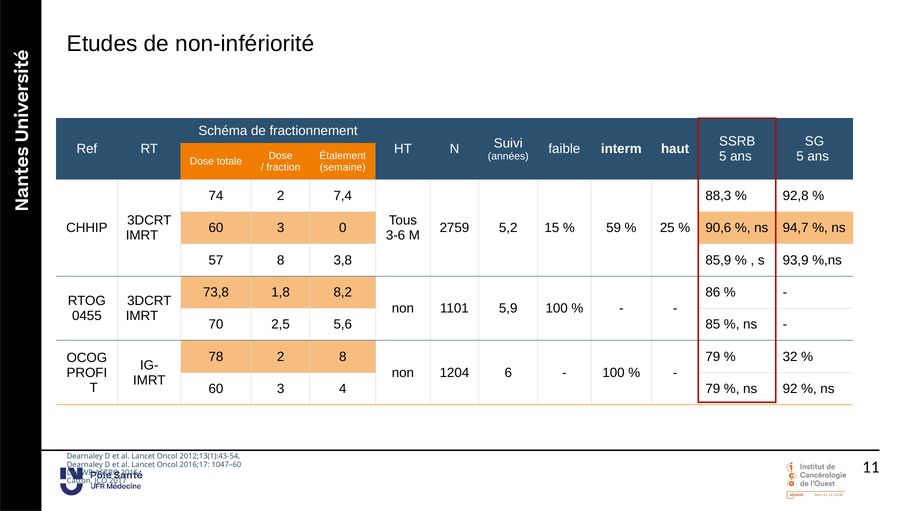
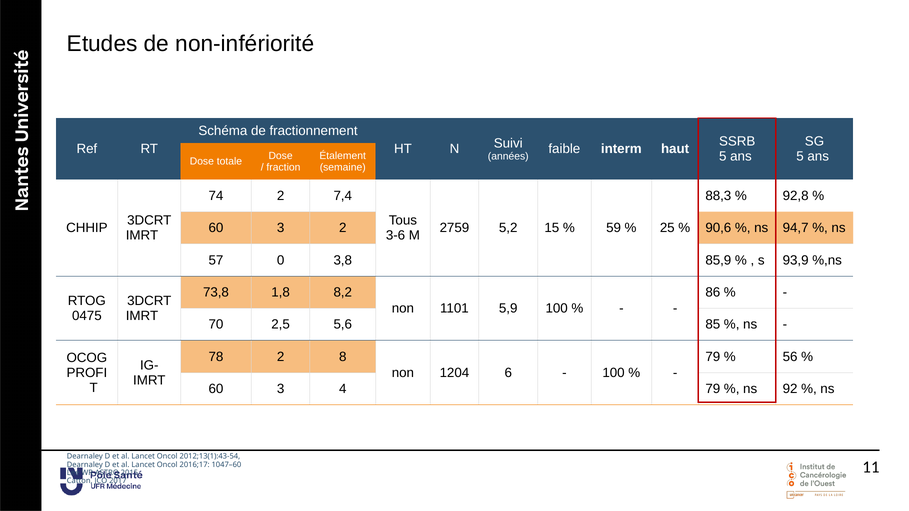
3 0: 0 -> 2
57 8: 8 -> 0
0455: 0455 -> 0475
32: 32 -> 56
